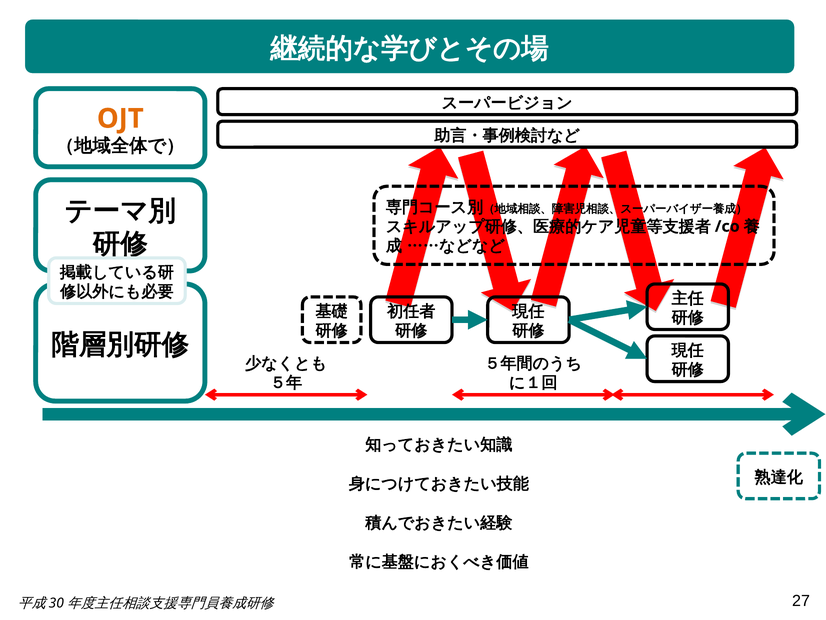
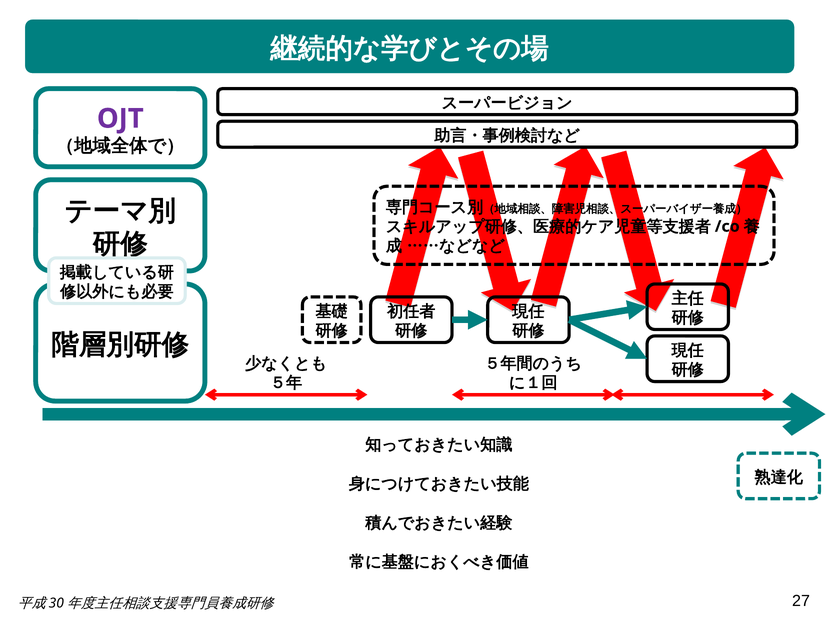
OJT colour: orange -> purple
